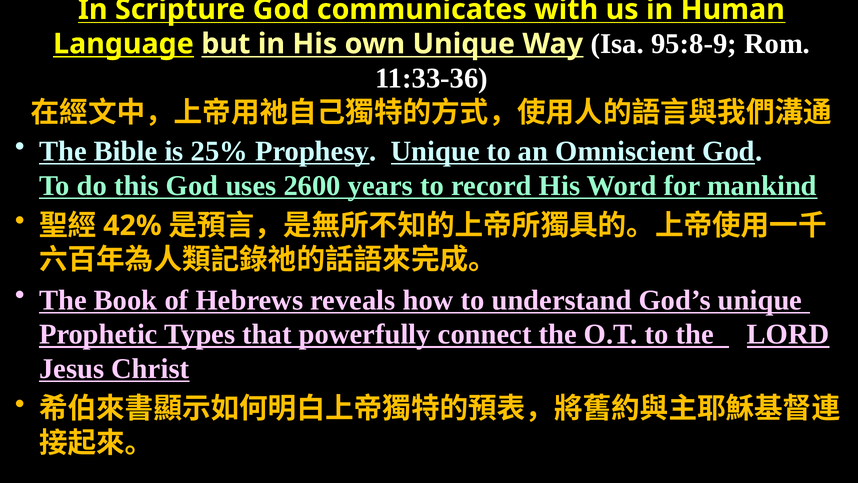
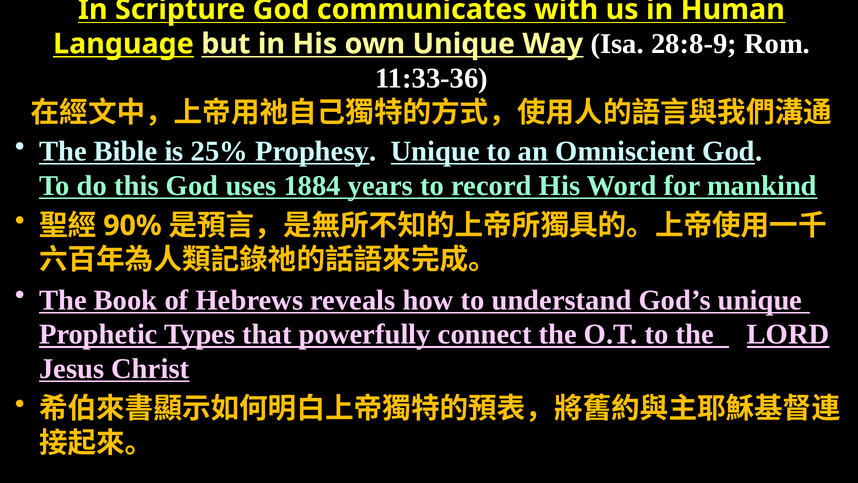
95:8-9: 95:8-9 -> 28:8-9
2600: 2600 -> 1884
42%: 42% -> 90%
